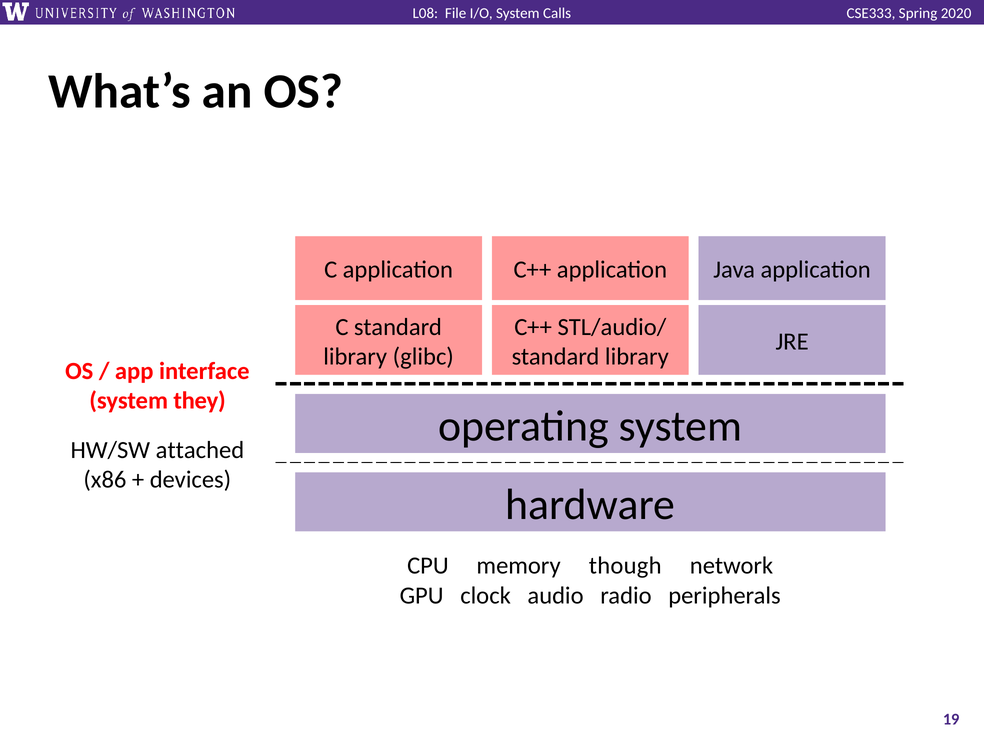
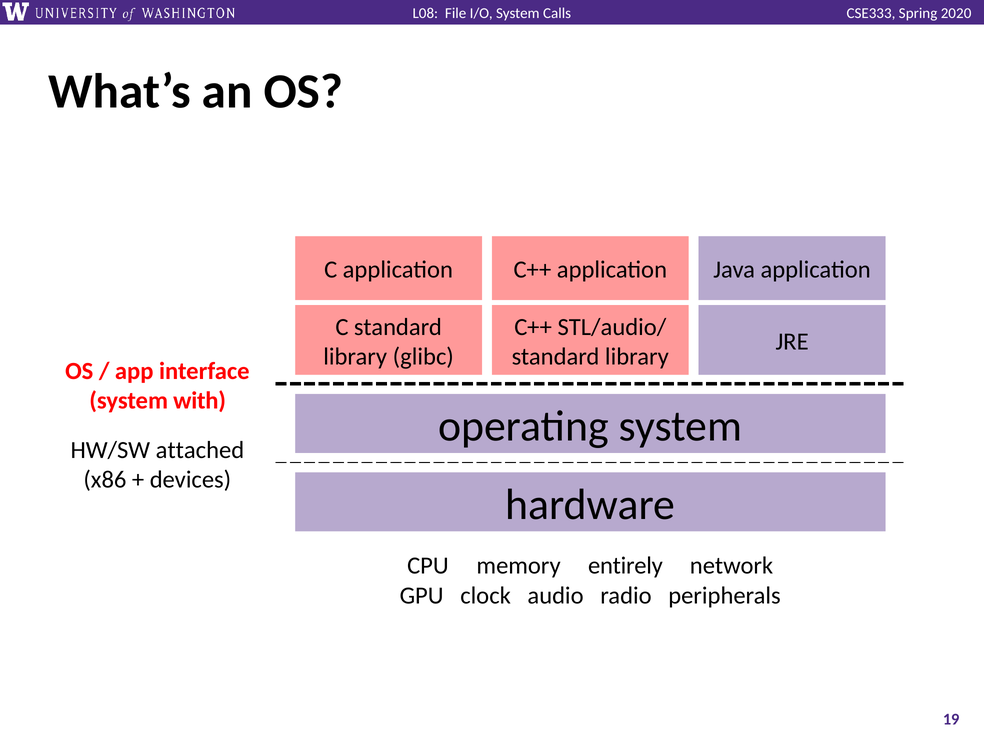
they: they -> with
though: though -> entirely
